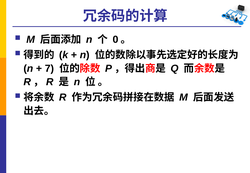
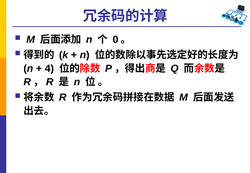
7: 7 -> 4
